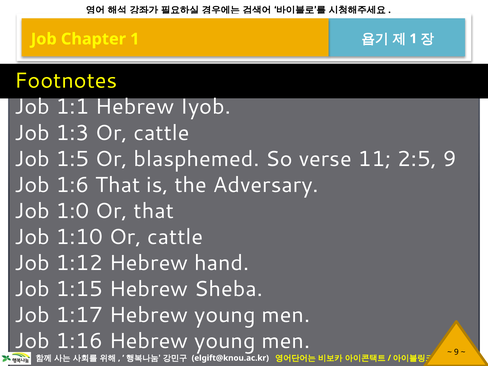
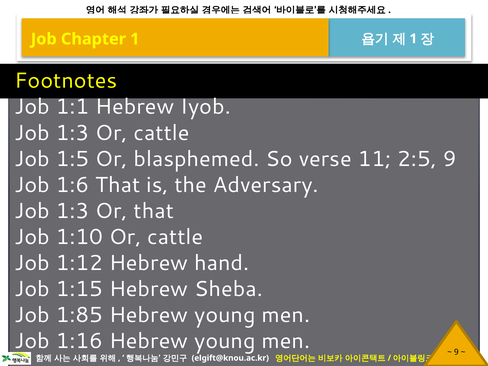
1:0 at (73, 211): 1:0 -> 1:3
1:17: 1:17 -> 1:85
